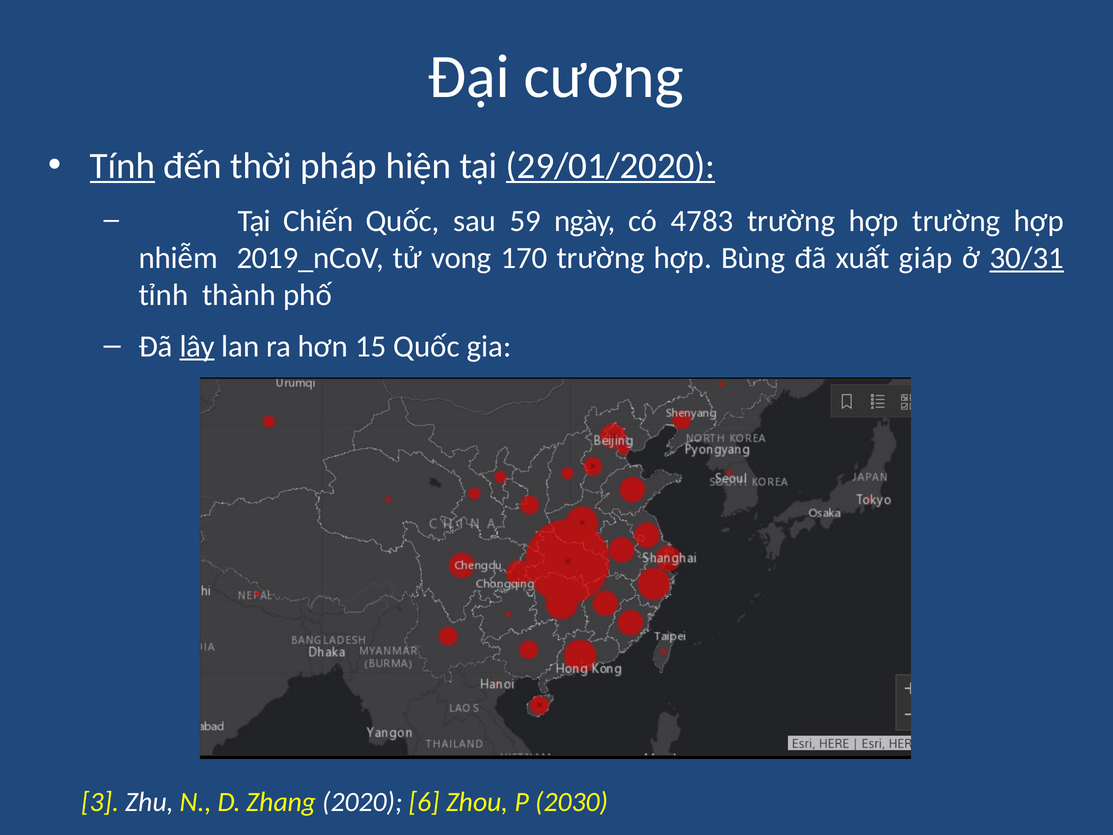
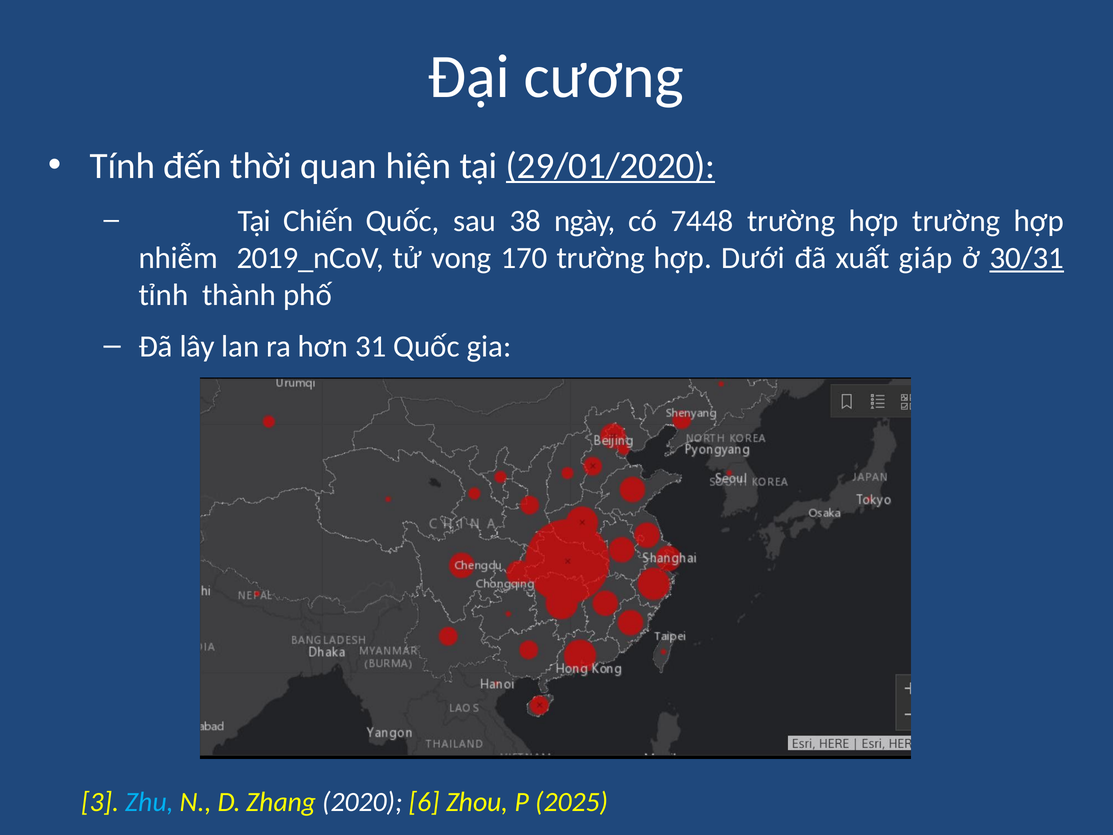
Tính underline: present -> none
pháp: pháp -> quan
59: 59 -> 38
4783: 4783 -> 7448
Bùng: Bùng -> Dưới
lây underline: present -> none
15: 15 -> 31
Zhu colour: white -> light blue
2030: 2030 -> 2025
